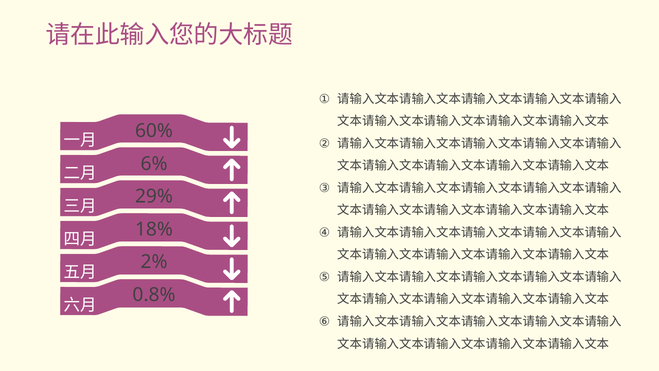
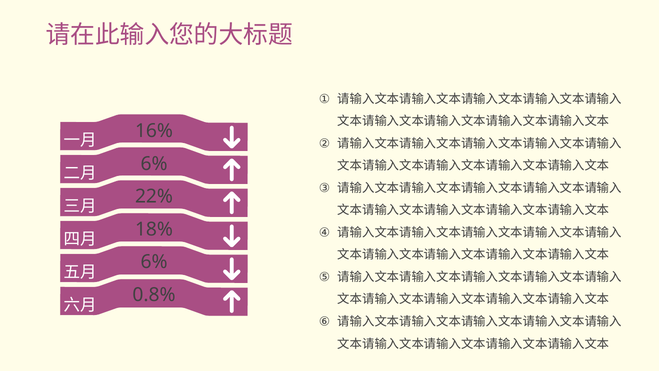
60%: 60% -> 16%
29%: 29% -> 22%
2% at (154, 262): 2% -> 6%
